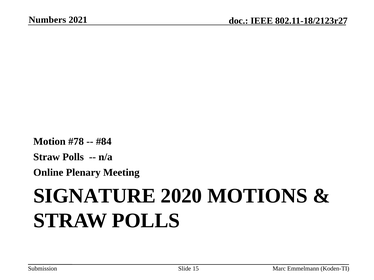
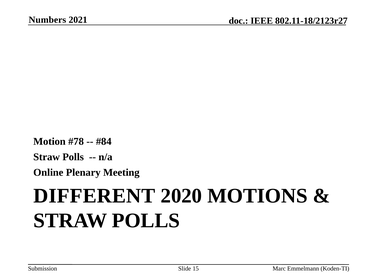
SIGNATURE: SIGNATURE -> DIFFERENT
